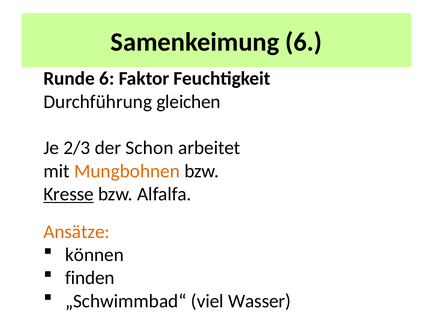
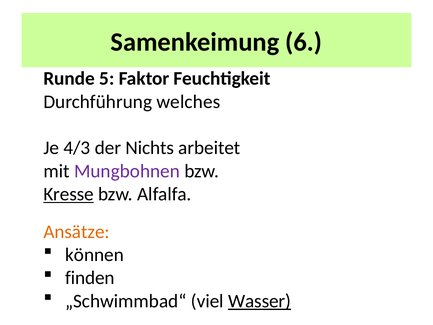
Runde 6: 6 -> 5
gleichen: gleichen -> welches
2/3: 2/3 -> 4/3
Schon: Schon -> Nichts
Mungbohnen colour: orange -> purple
Wasser underline: none -> present
